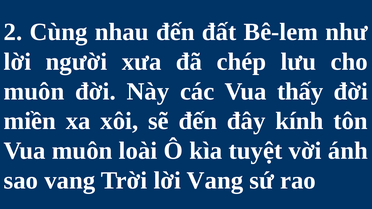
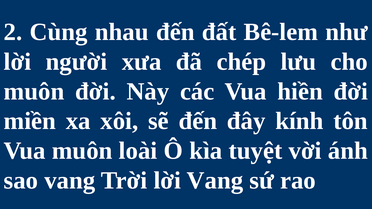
thấy: thấy -> hiền
